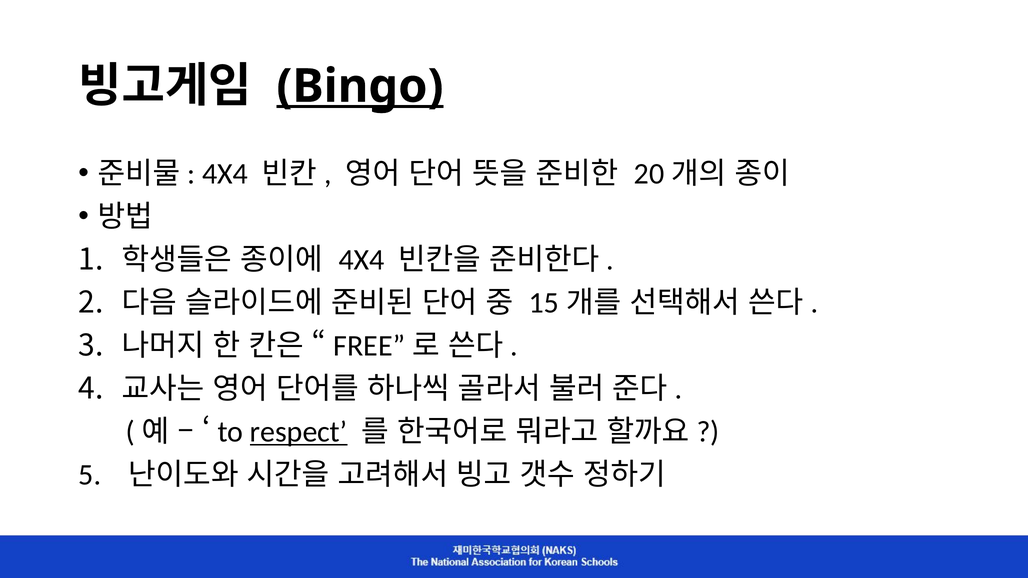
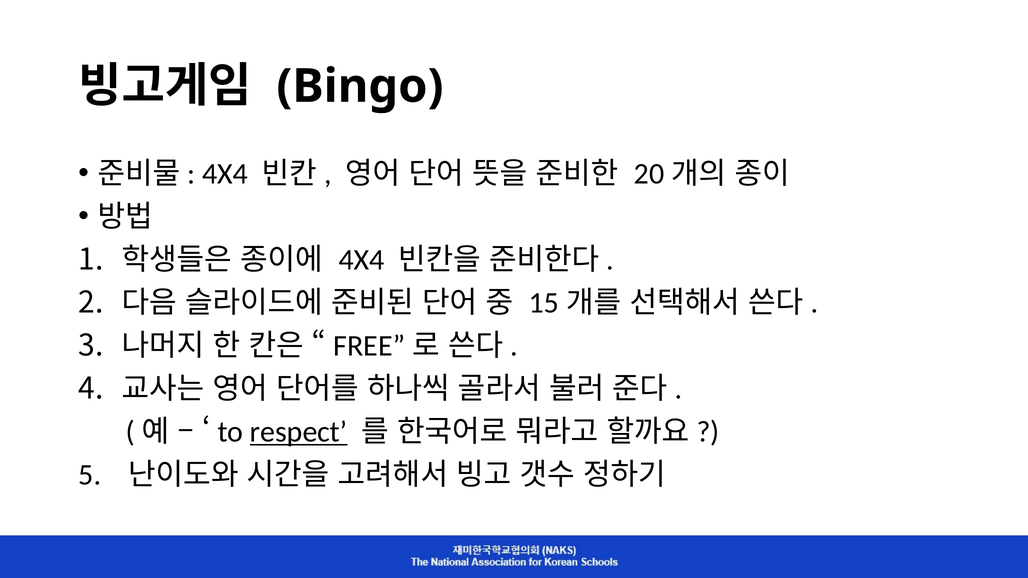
Bingo underline: present -> none
